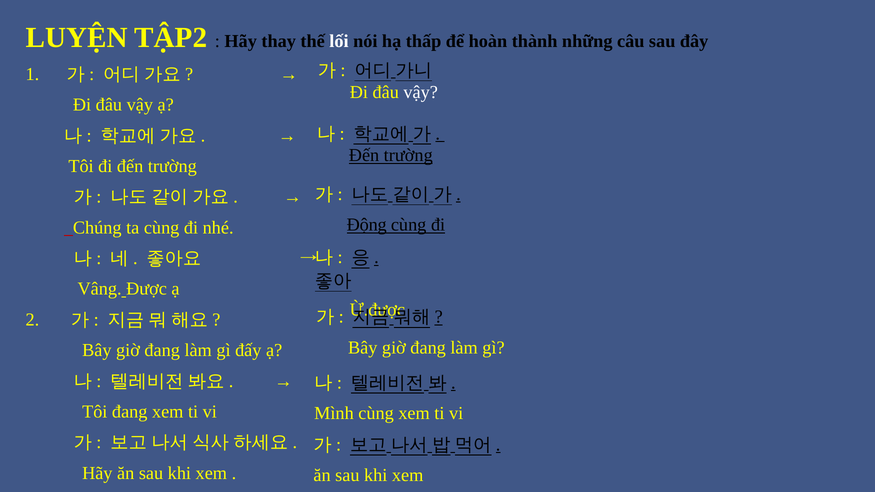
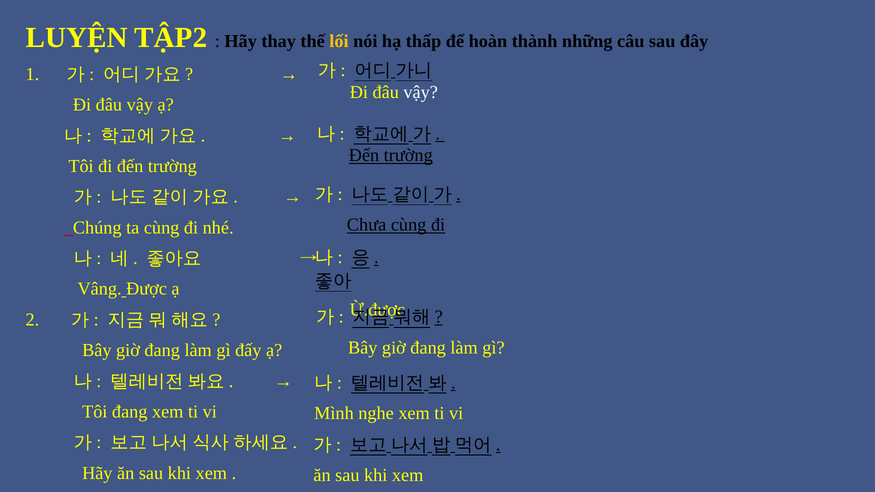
lối colour: white -> yellow
Động: Động -> Chưa
Mình cùng: cùng -> nghe
